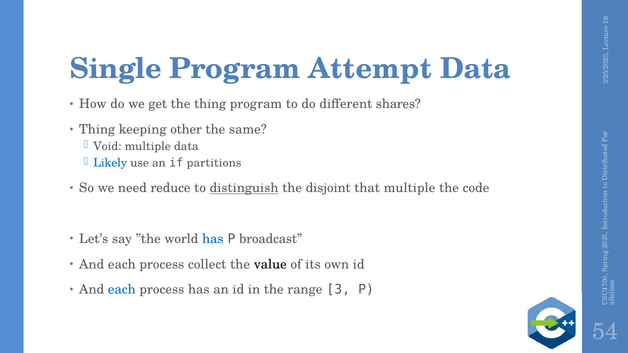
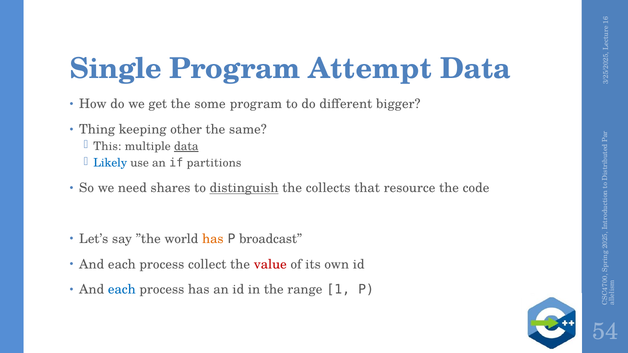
the thing: thing -> some
shares: shares -> bigger
Void: Void -> This
data at (186, 146) underline: none -> present
reduce: reduce -> shares
disjoint: disjoint -> collects
that multiple: multiple -> resource
has at (213, 239) colour: blue -> orange
value colour: black -> red
range 3: 3 -> 1
